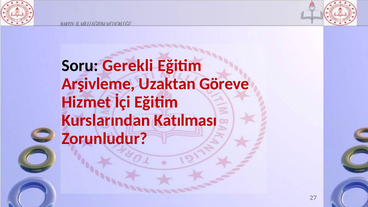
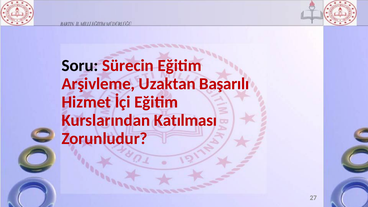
Gerekli: Gerekli -> Sürecin
Göreve: Göreve -> Başarılı
